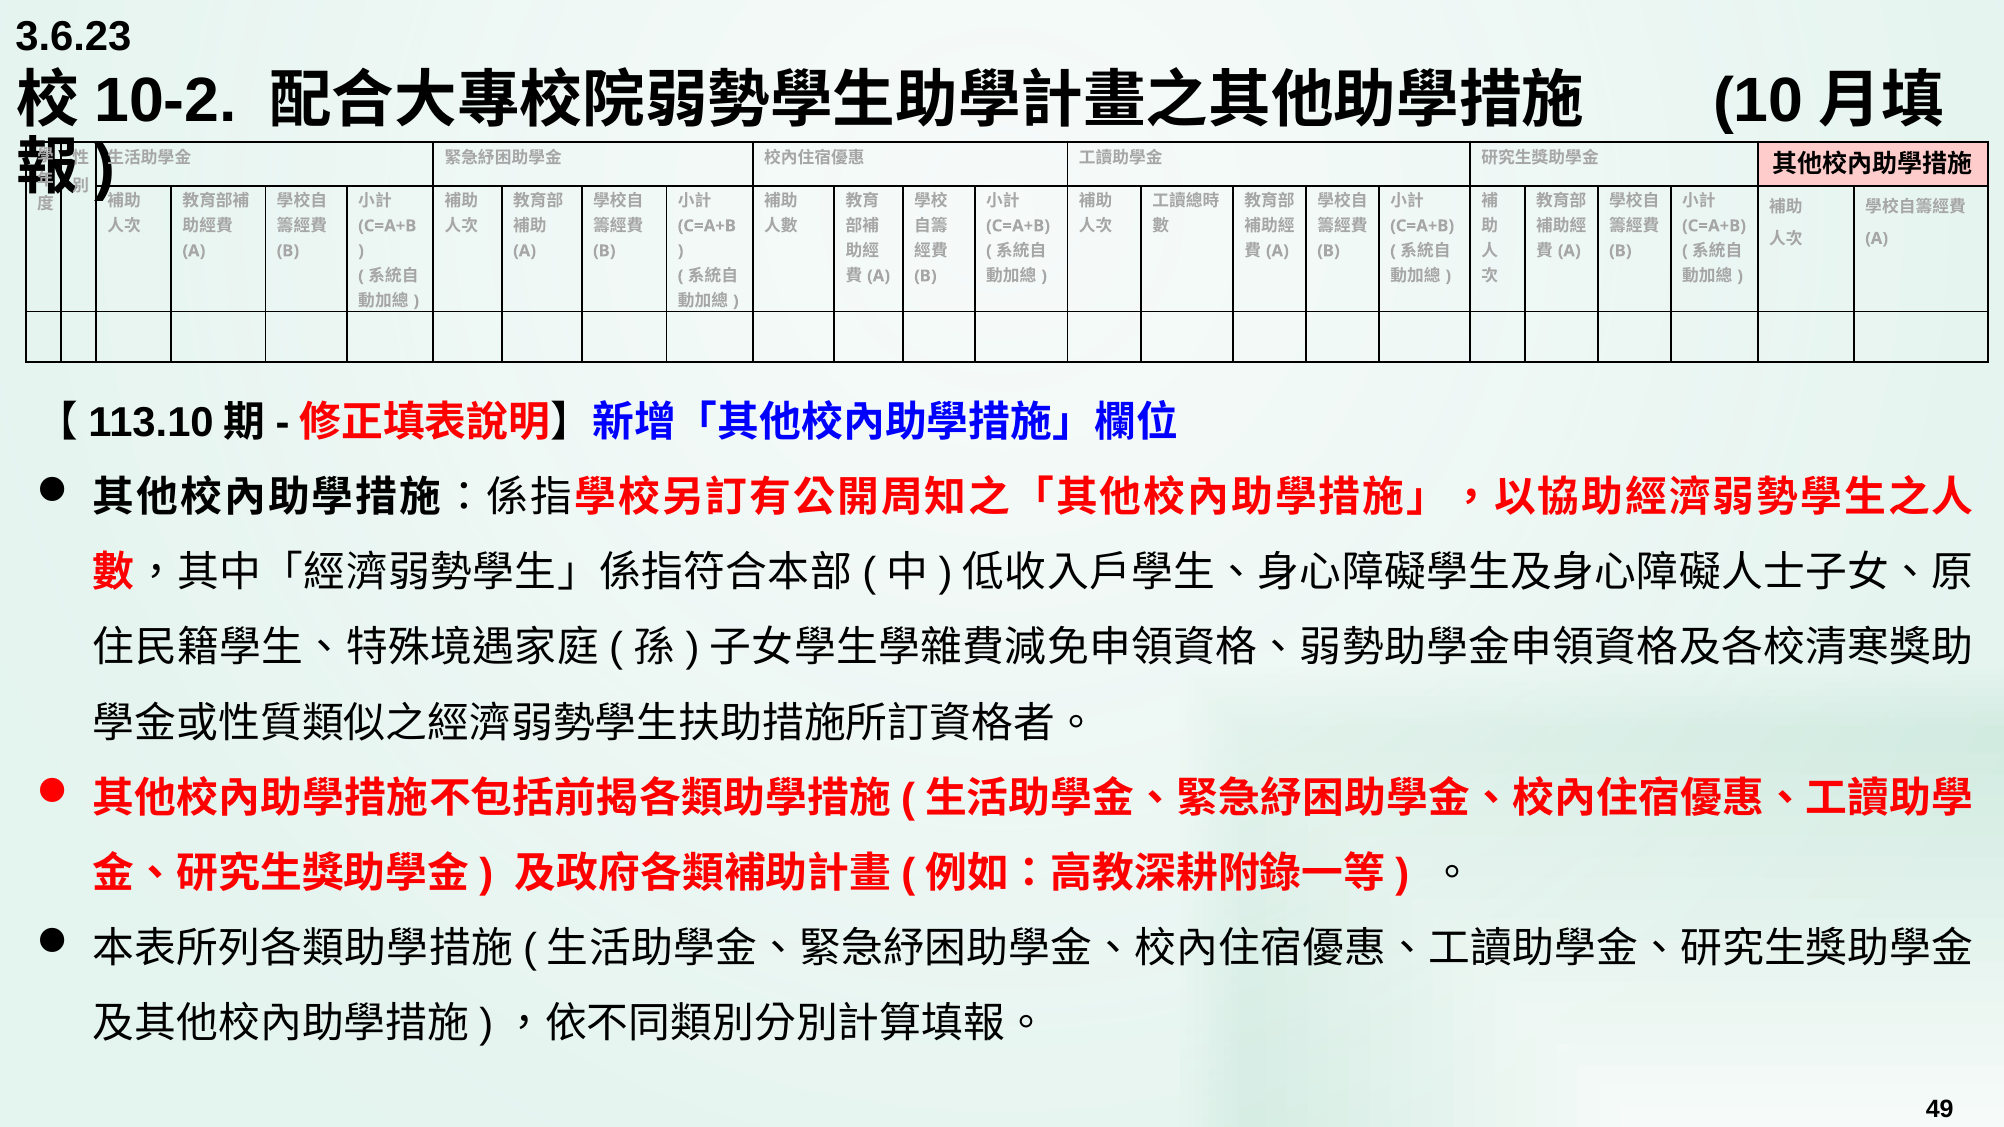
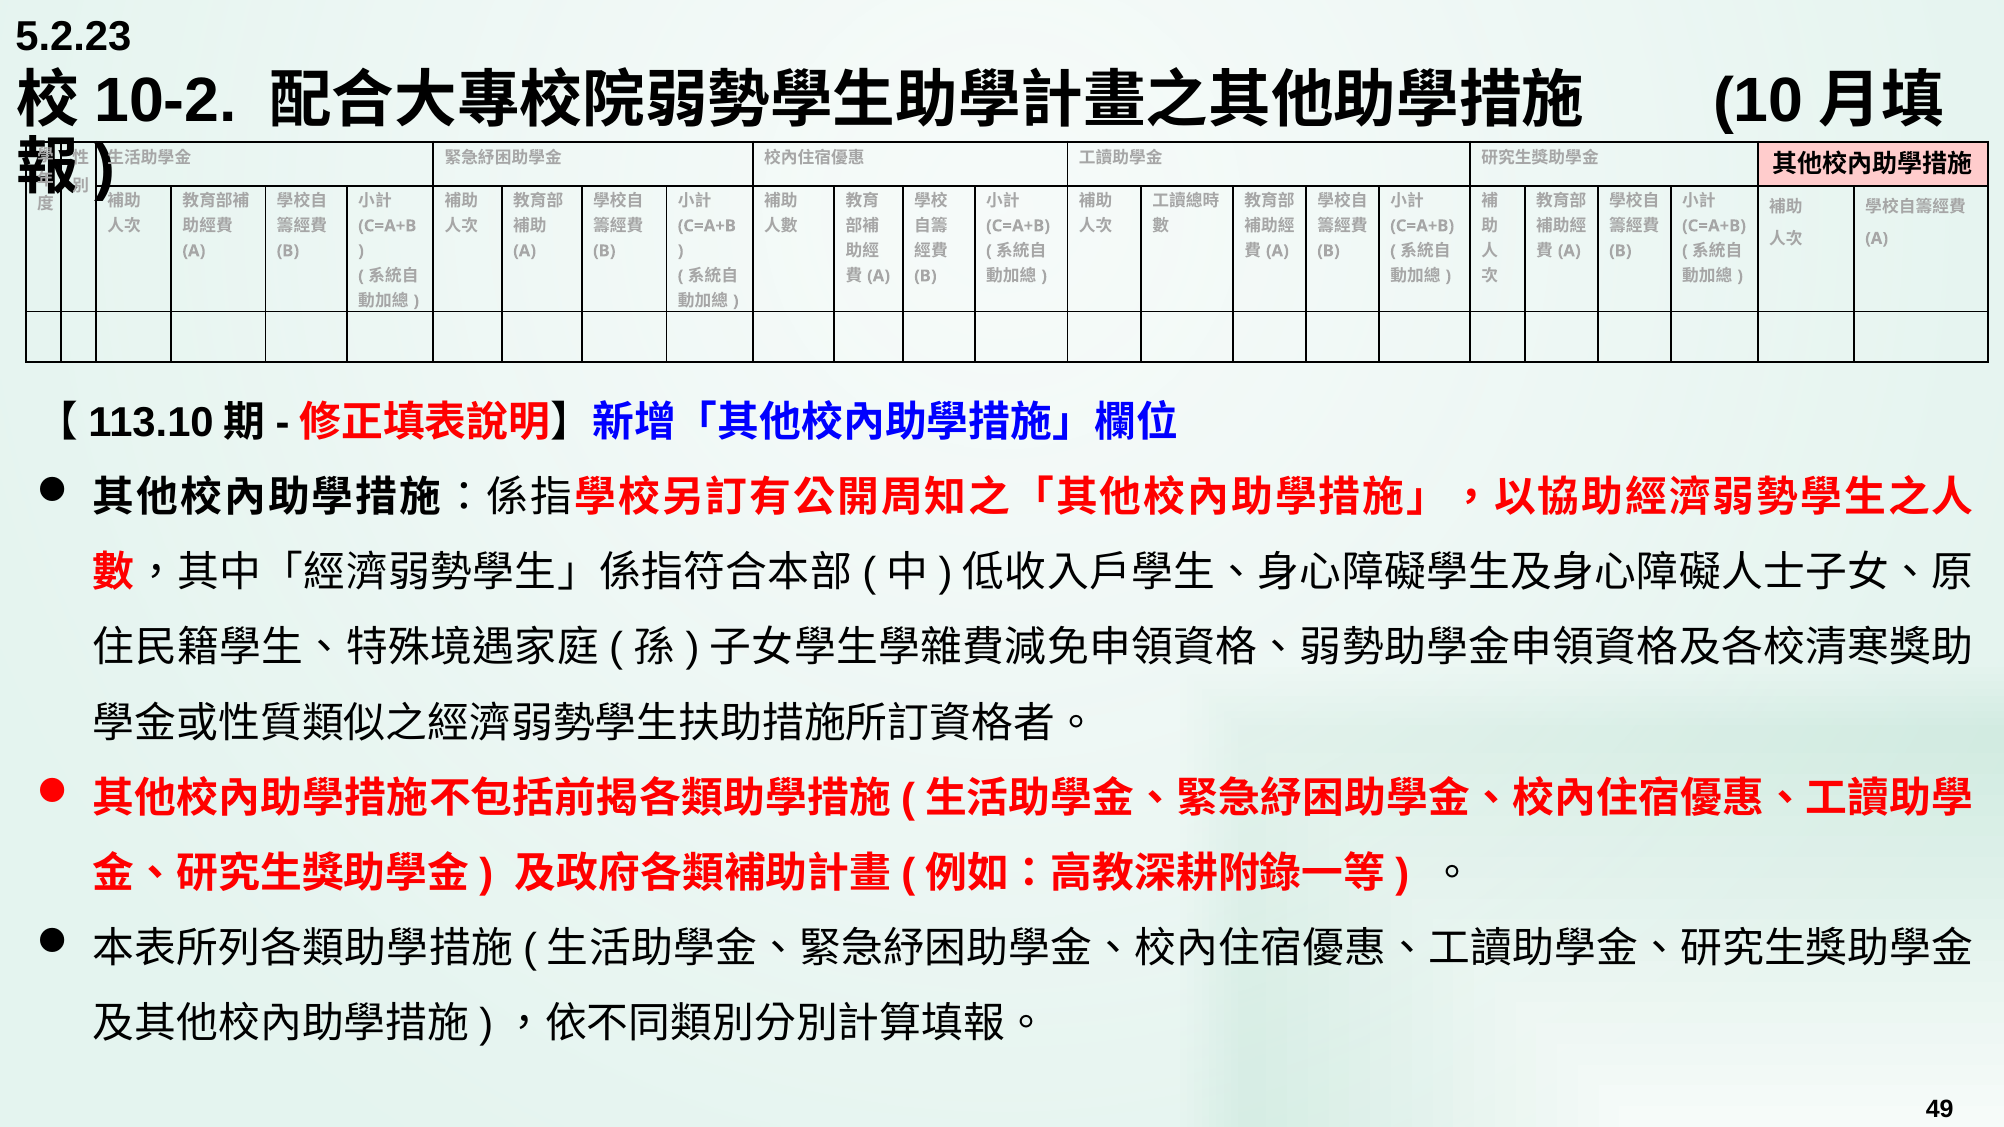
3.6.23: 3.6.23 -> 5.2.23
